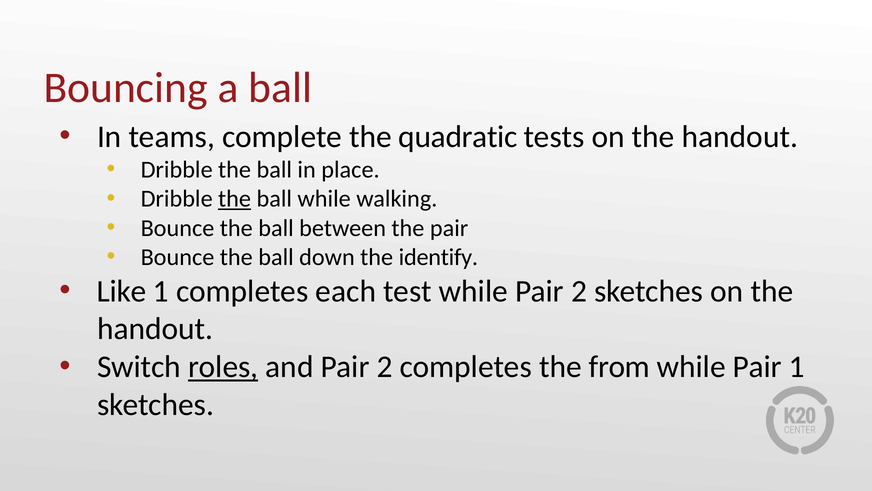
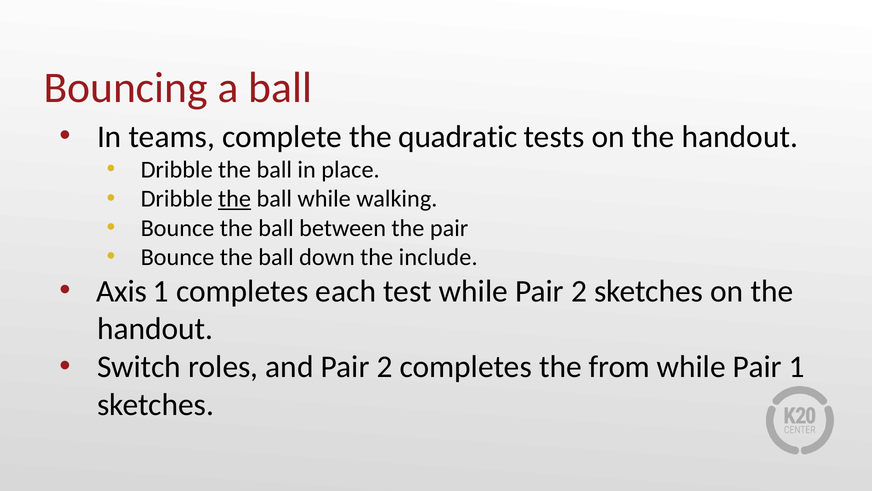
identify: identify -> include
Like: Like -> Axis
roles underline: present -> none
